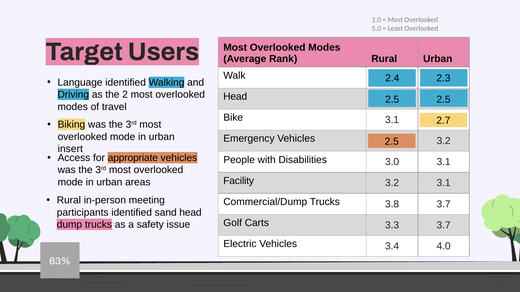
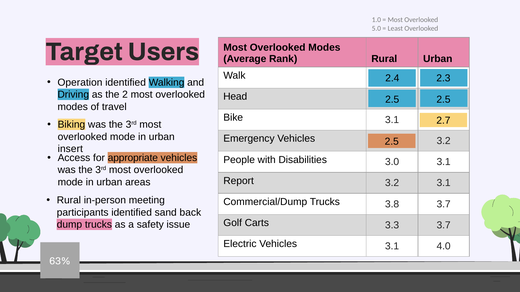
Language: Language -> Operation
Facility: Facility -> Report
sand head: head -> back
Vehicles 3.4: 3.4 -> 3.1
